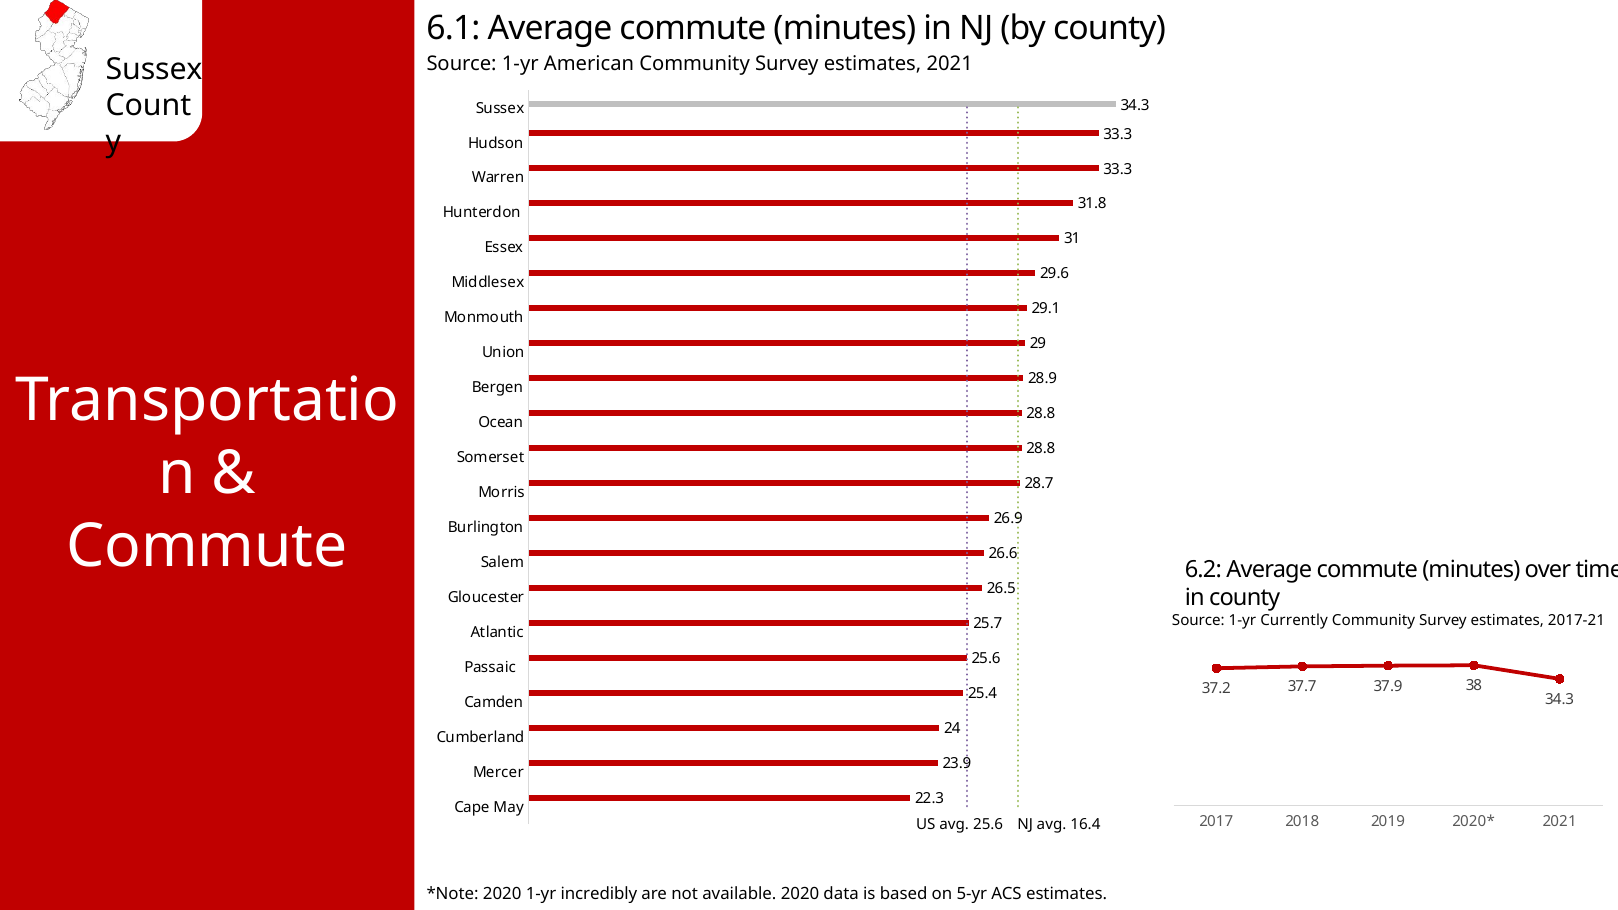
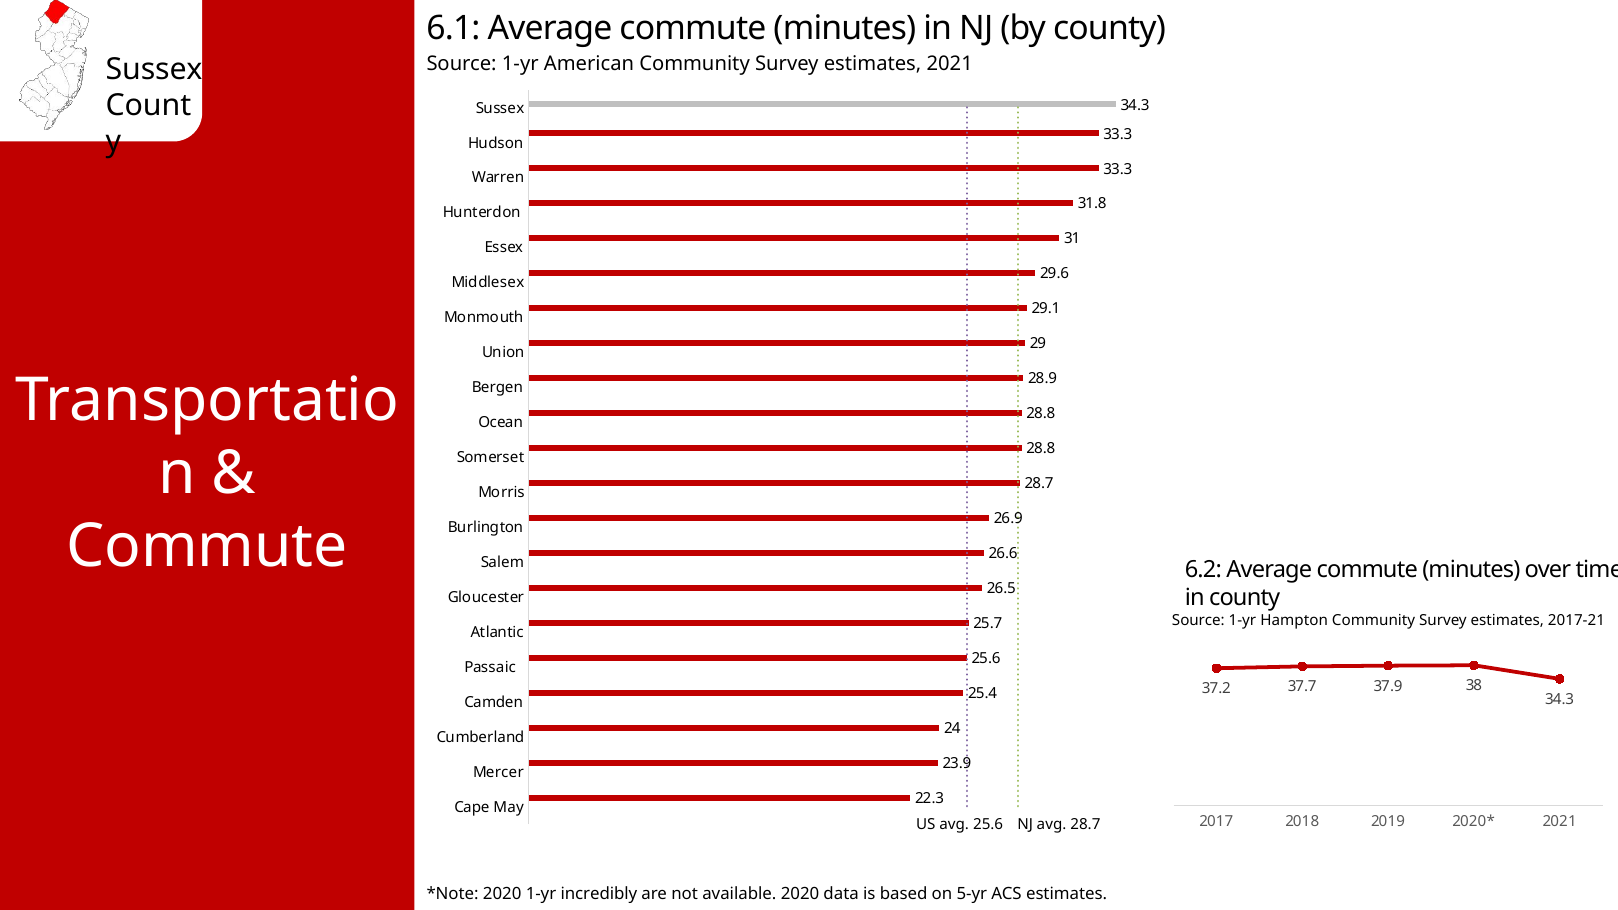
Currently: Currently -> Hampton
avg 16.4: 16.4 -> 28.7
